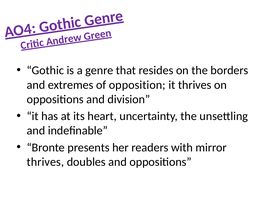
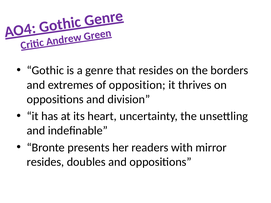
thrives at (45, 162): thrives -> resides
